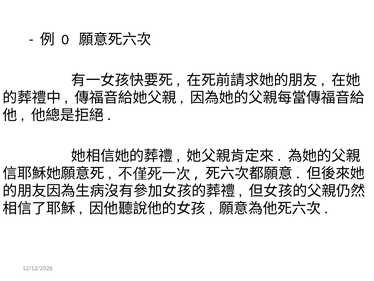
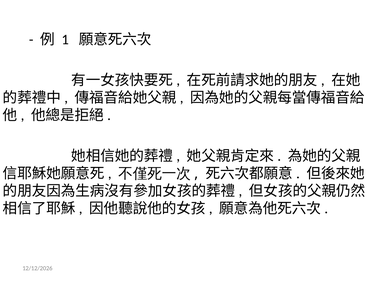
0: 0 -> 1
